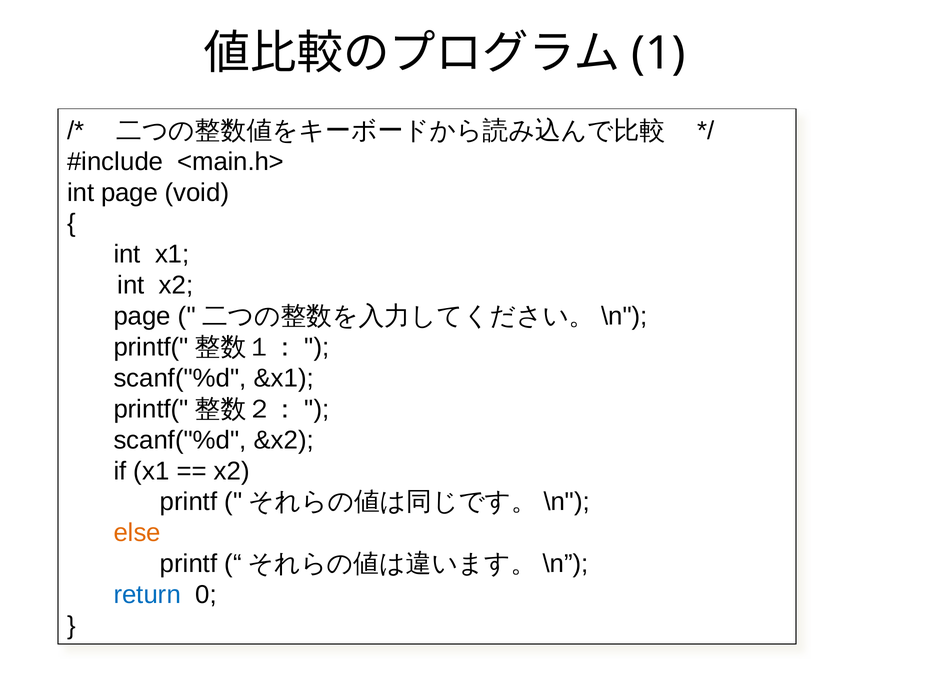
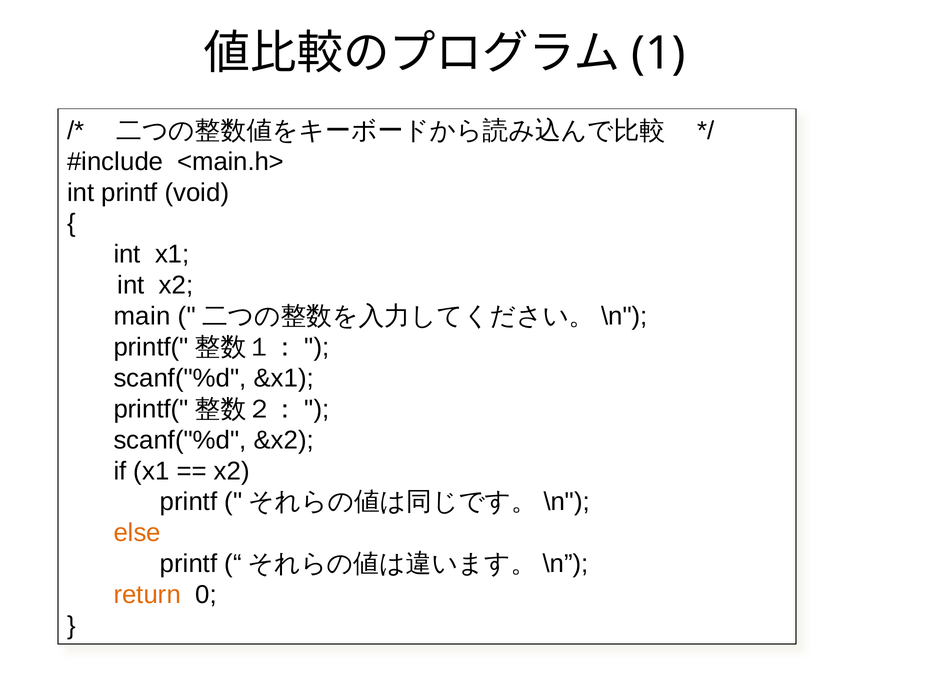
int page: page -> printf
page at (142, 316): page -> main
return colour: blue -> orange
